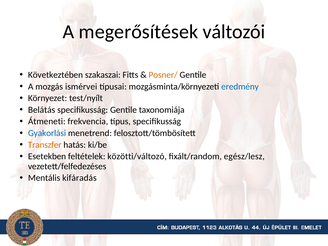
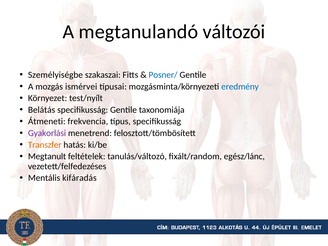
megerősítések: megerősítések -> megtanulandó
Következtében: Következtében -> Személyiségbe
Posner/ colour: orange -> blue
Gyakorlási colour: blue -> purple
Esetekben: Esetekben -> Megtanult
közötti/változó: közötti/változó -> tanulás/változó
egész/lesz: egész/lesz -> egész/lánc
